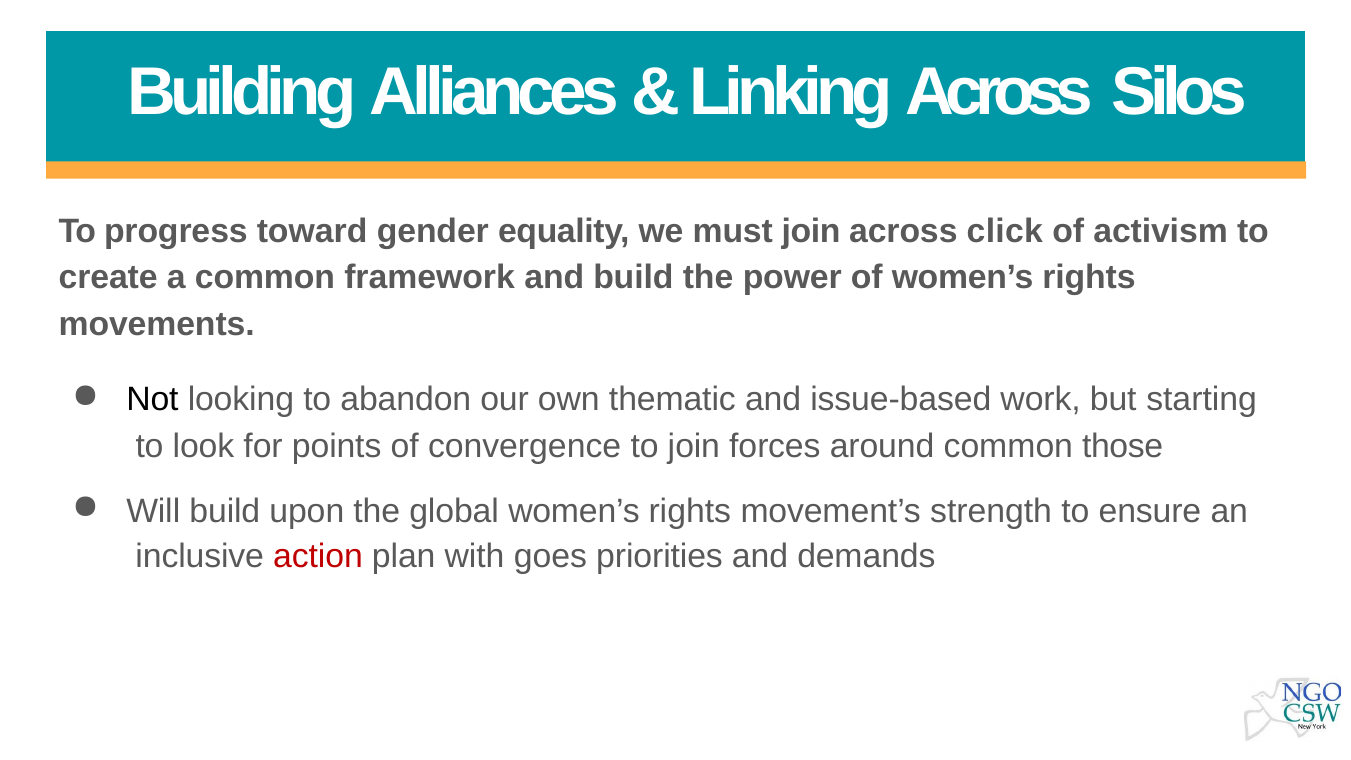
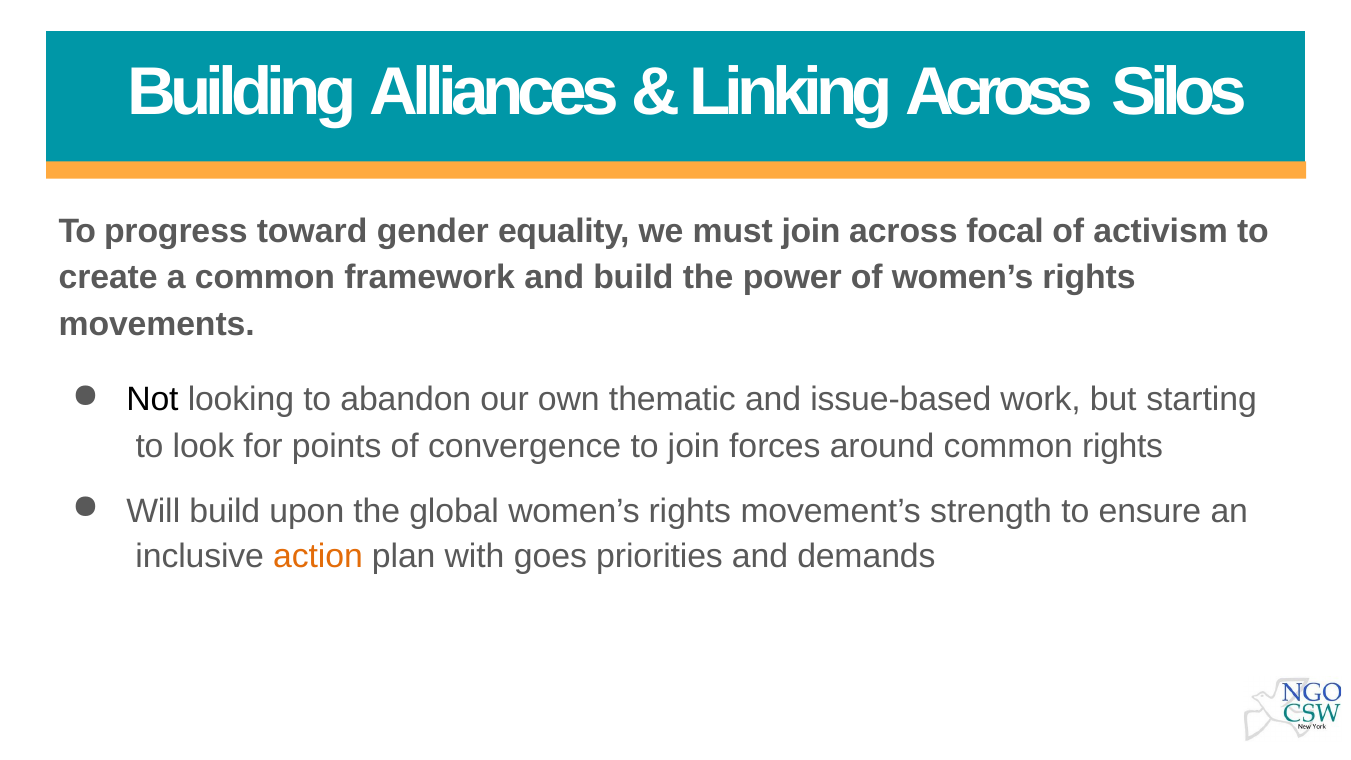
click: click -> focal
common those: those -> rights
action colour: red -> orange
